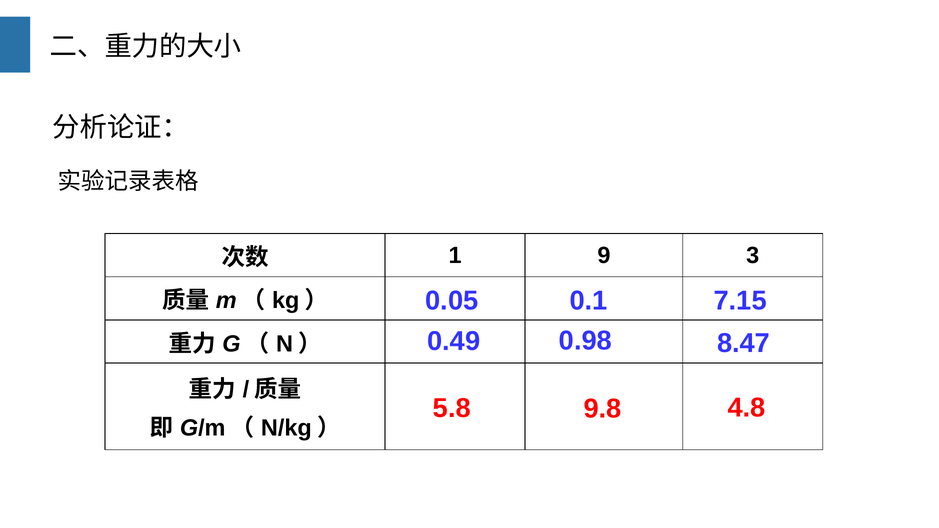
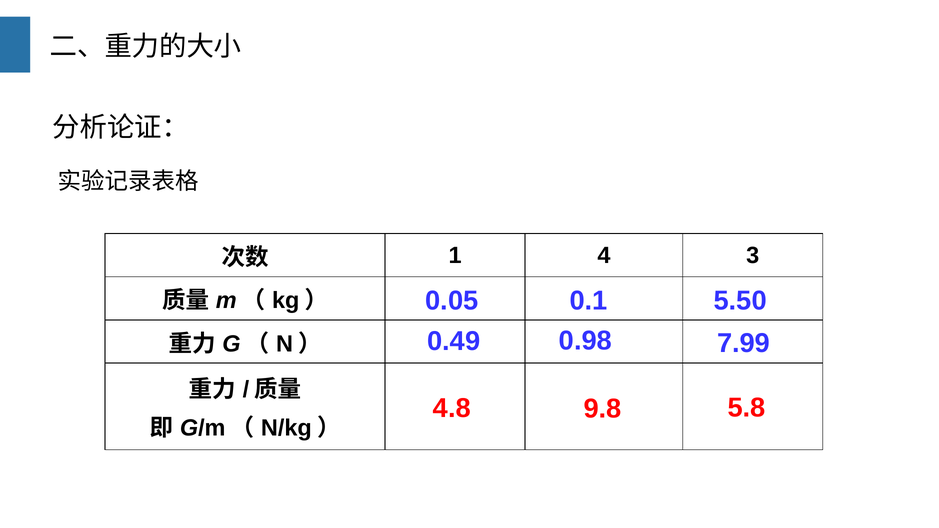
9: 9 -> 4
7.15: 7.15 -> 5.50
8.47: 8.47 -> 7.99
5.8: 5.8 -> 4.8
4.8: 4.8 -> 5.8
